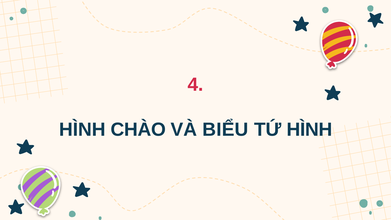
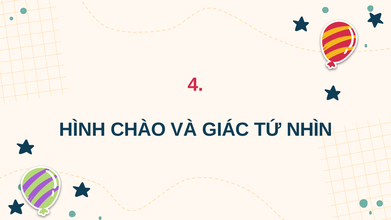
BIỂU: BIỂU -> GIÁC
TỨ HÌNH: HÌNH -> NHÌN
